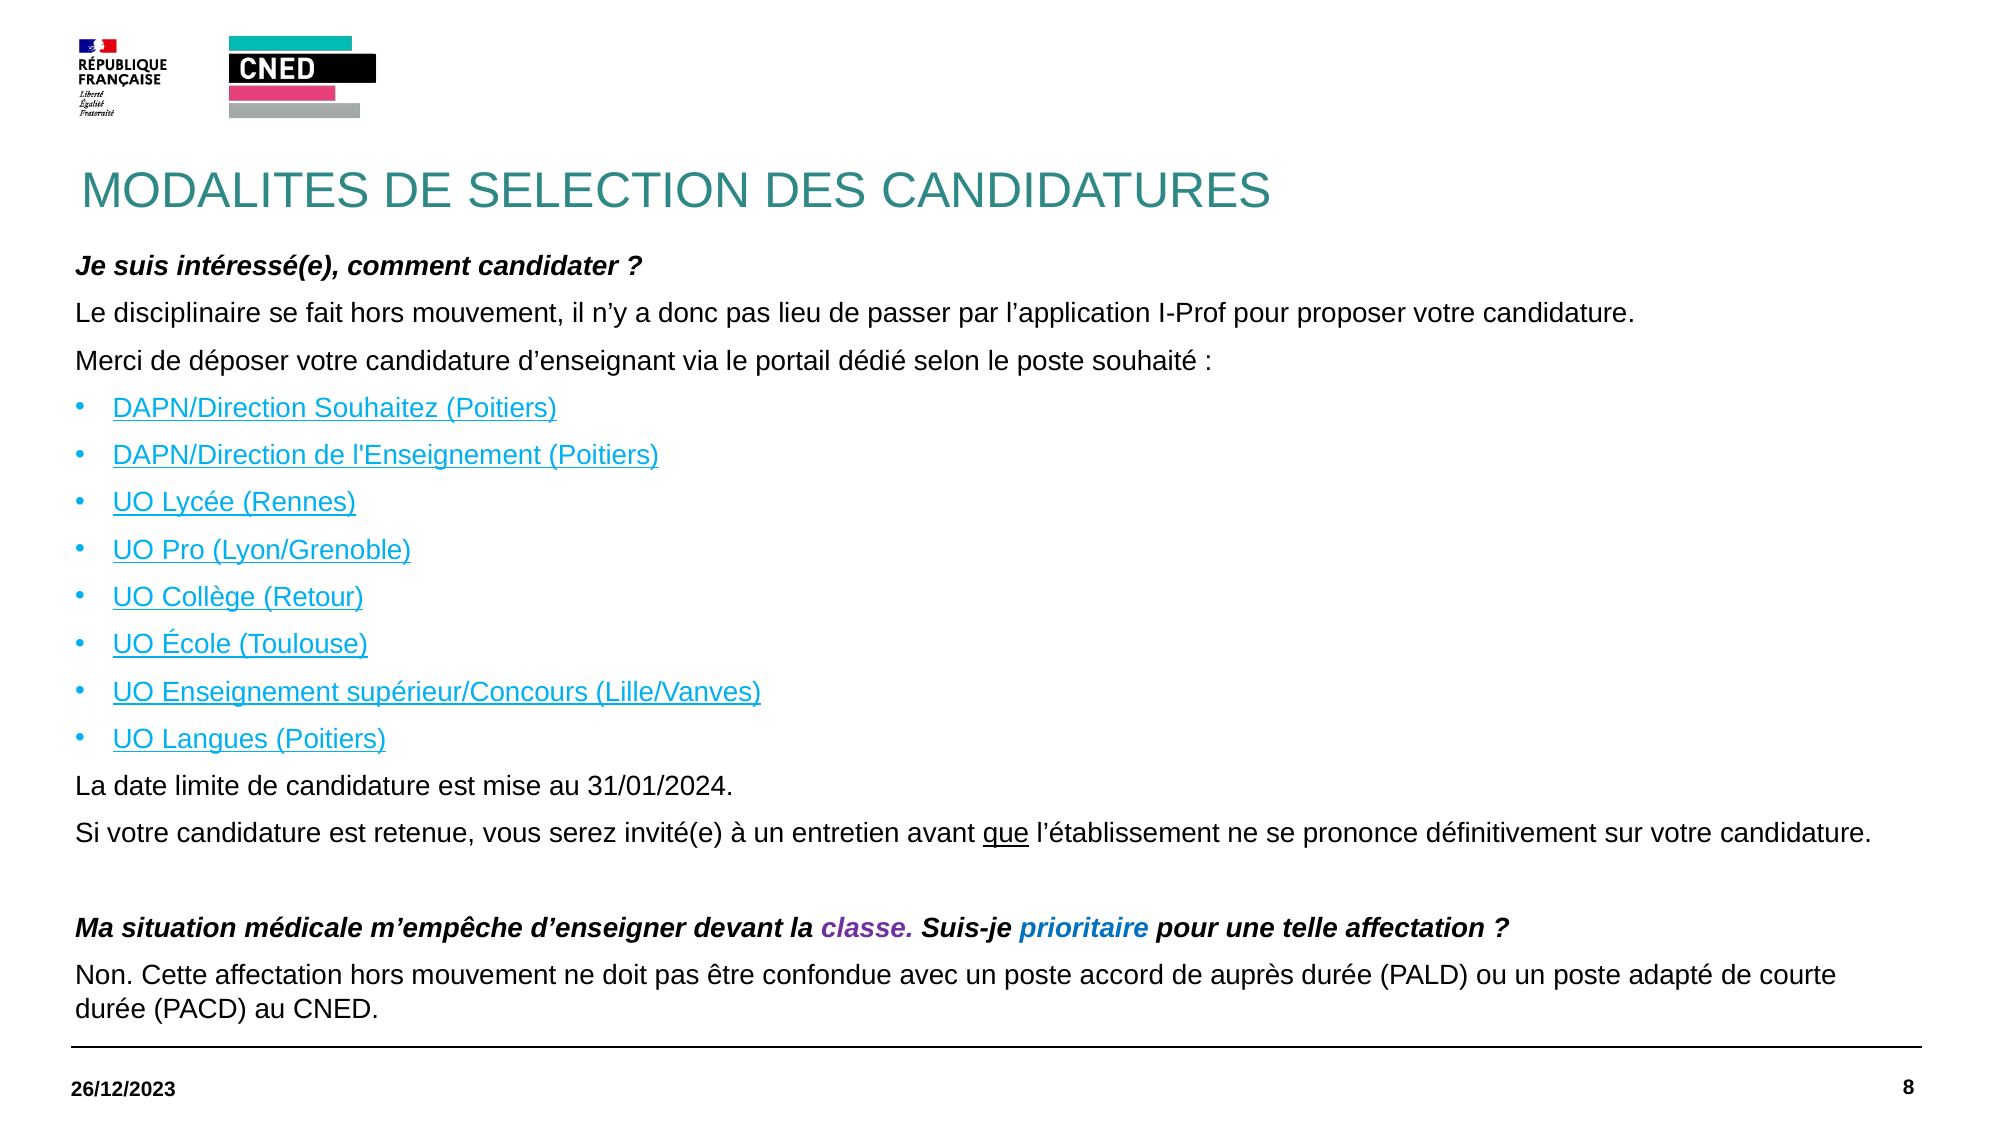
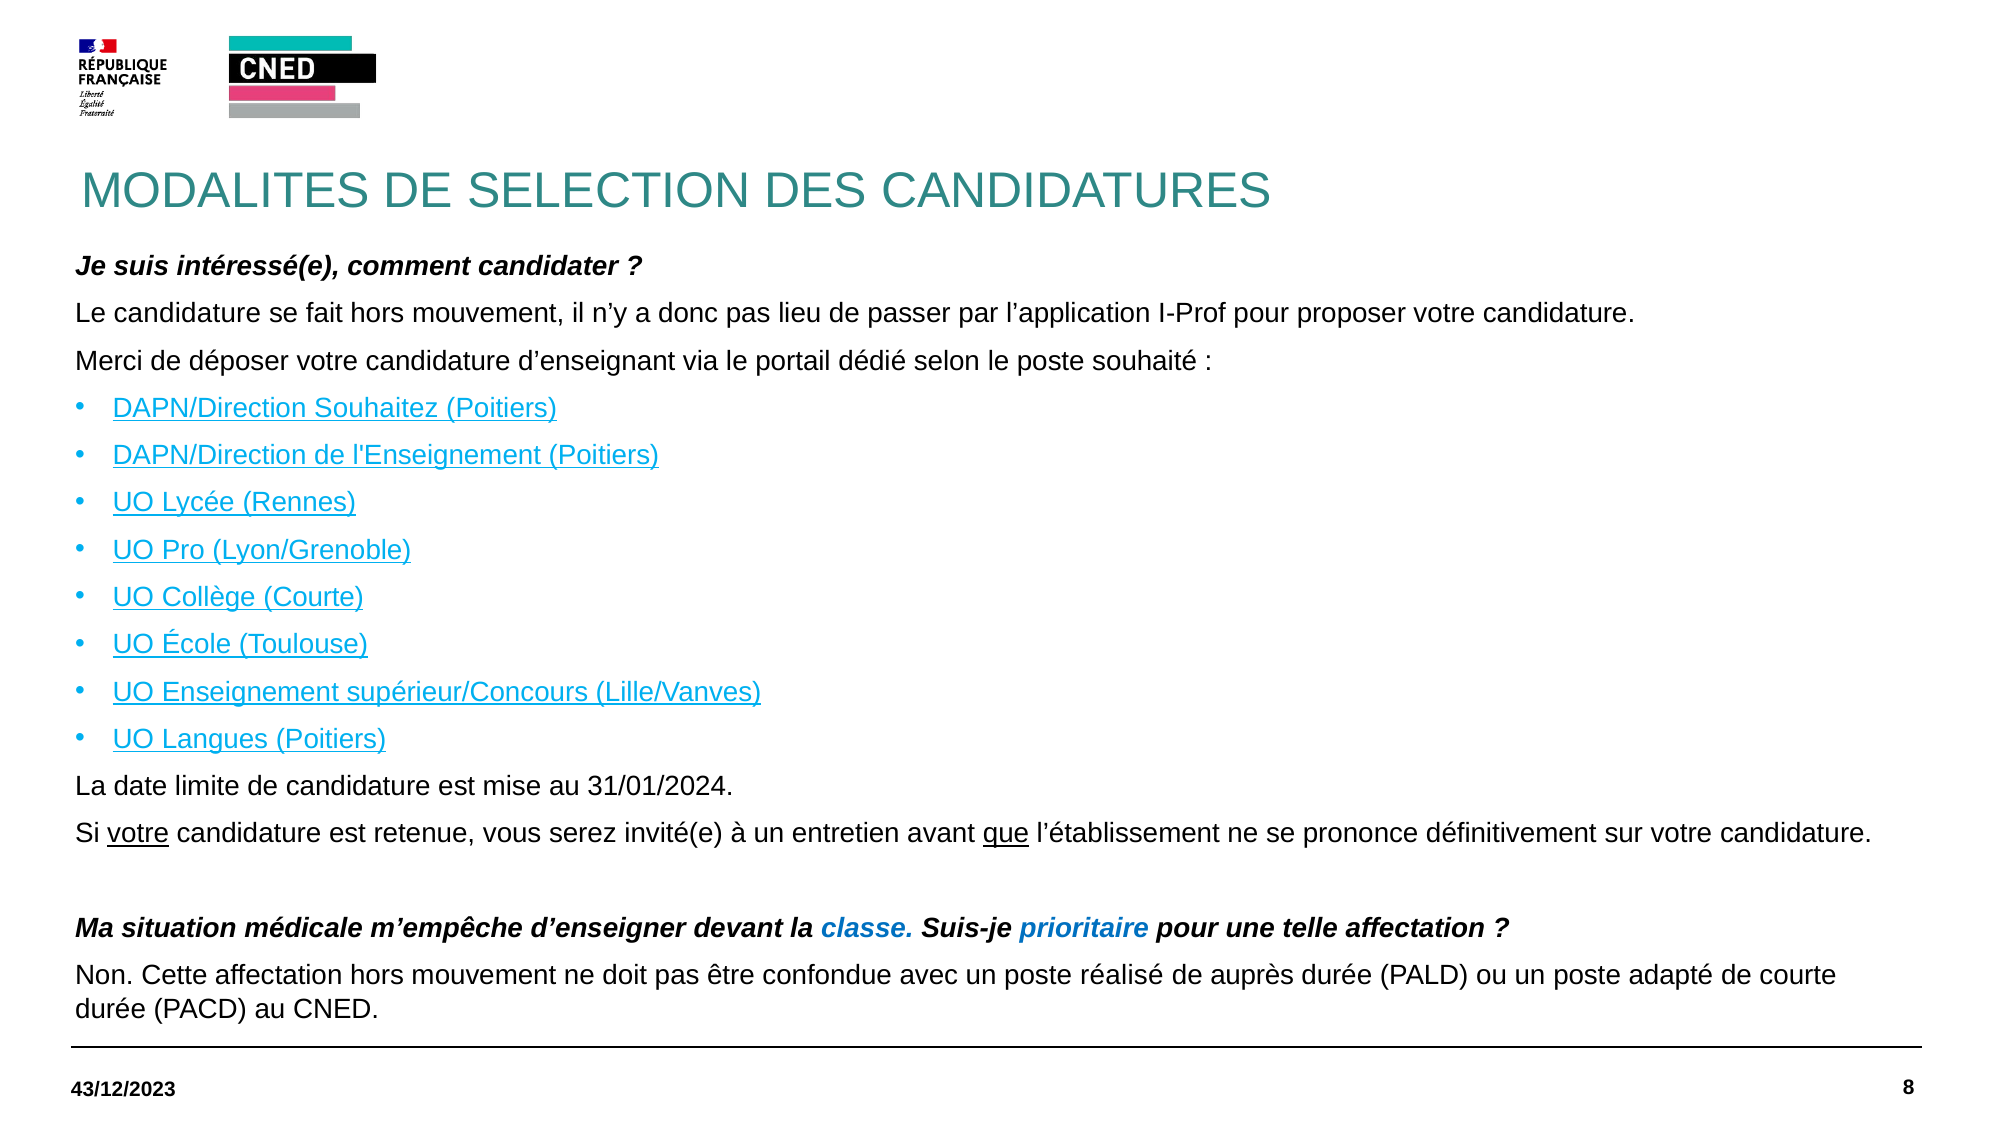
Le disciplinaire: disciplinaire -> candidature
Collège Retour: Retour -> Courte
votre at (138, 833) underline: none -> present
classe colour: purple -> blue
accord: accord -> réalisé
26/12/2023: 26/12/2023 -> 43/12/2023
